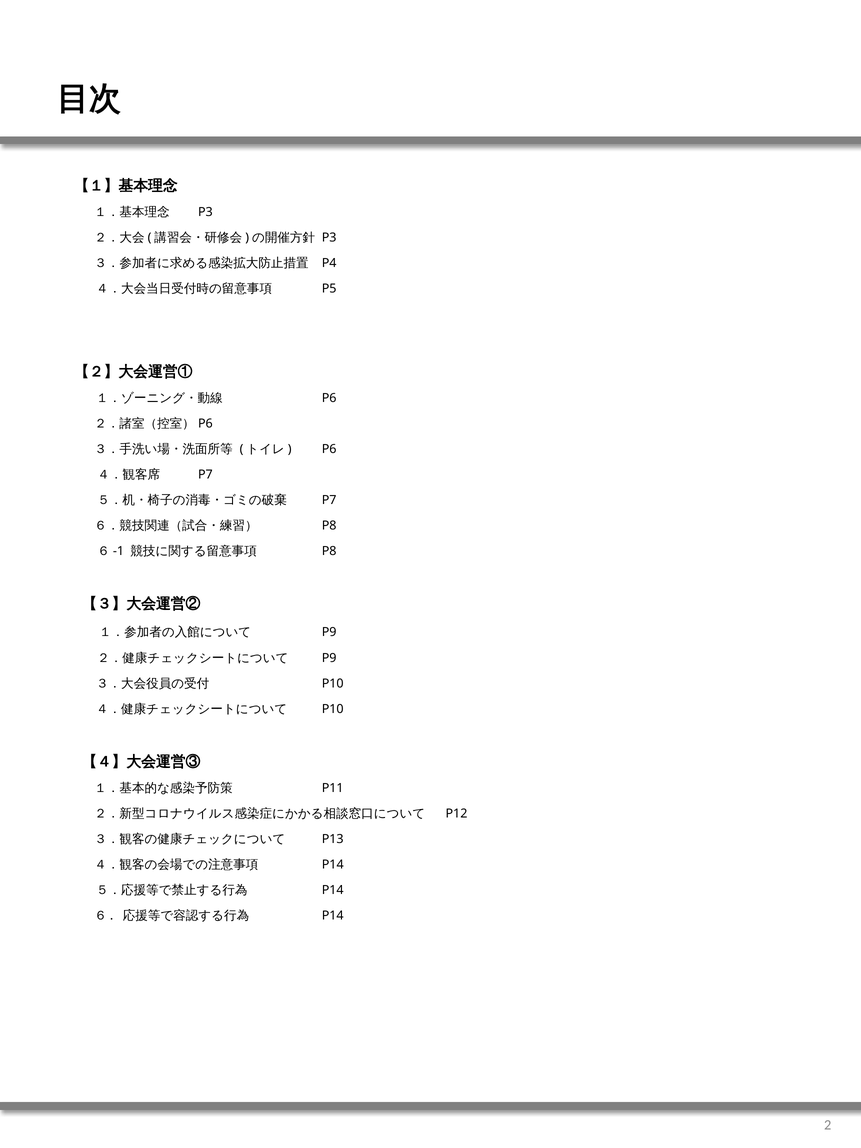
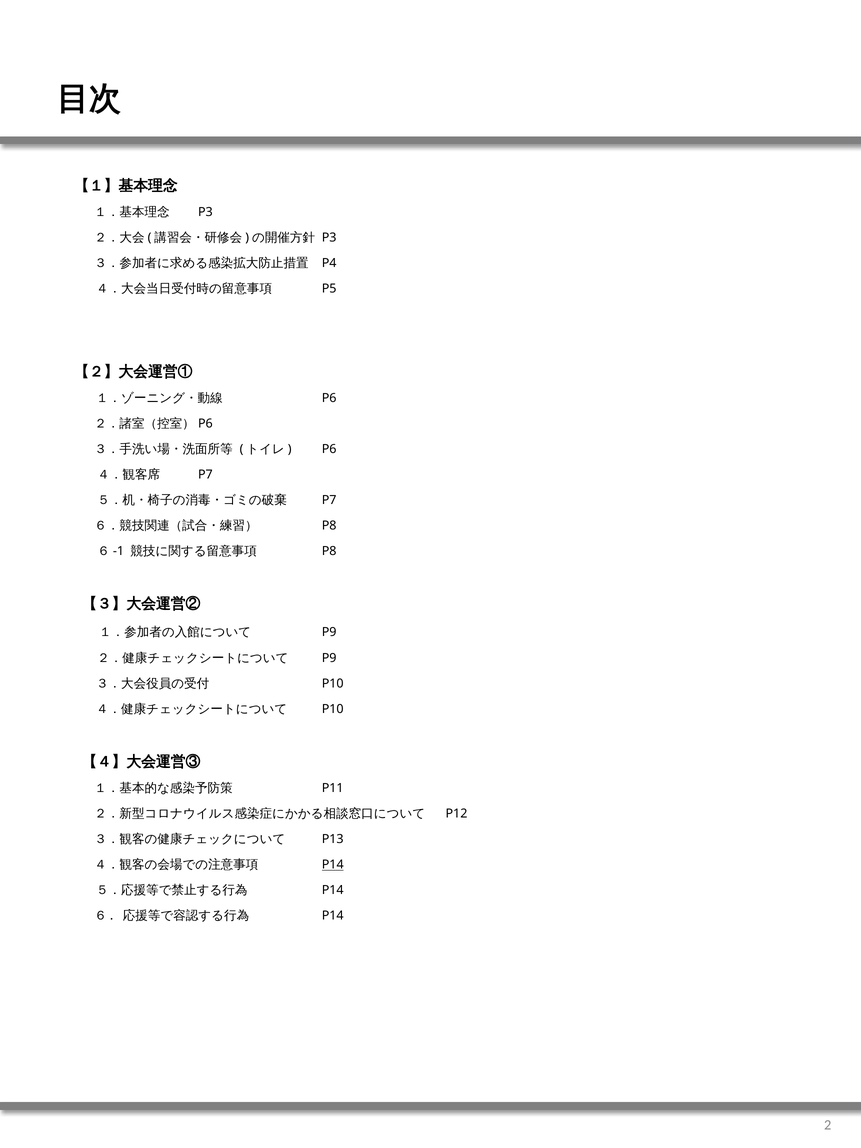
P14 at (333, 865) underline: none -> present
